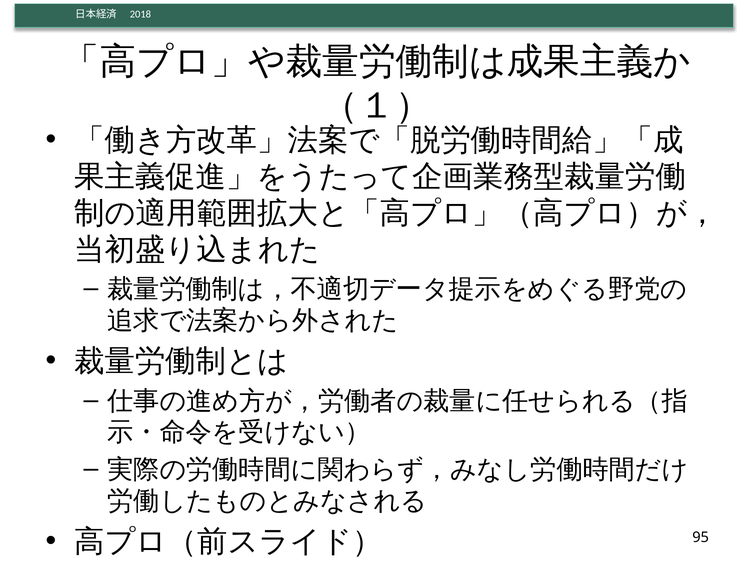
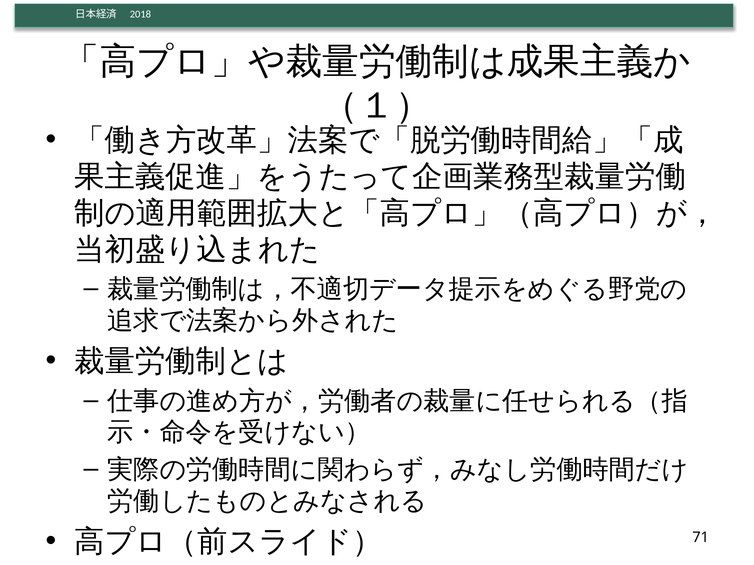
95: 95 -> 71
